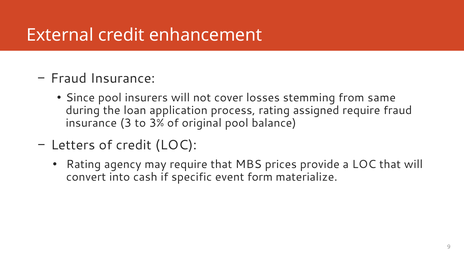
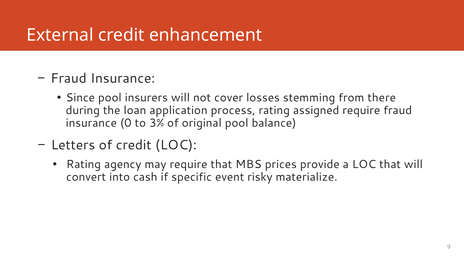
same: same -> there
3: 3 -> 0
form: form -> risky
